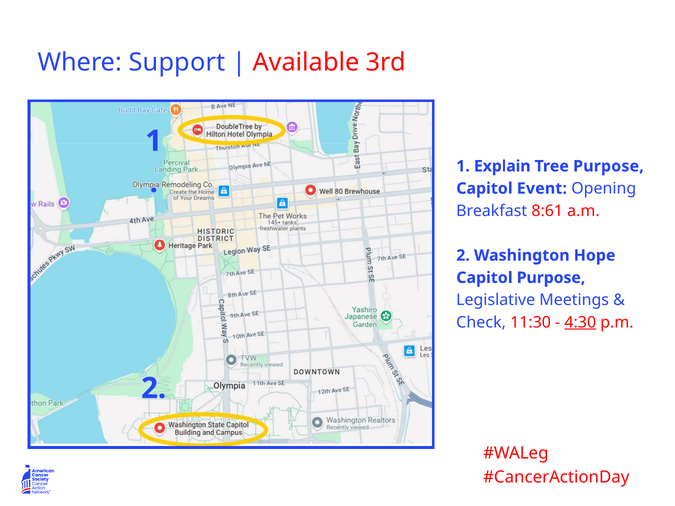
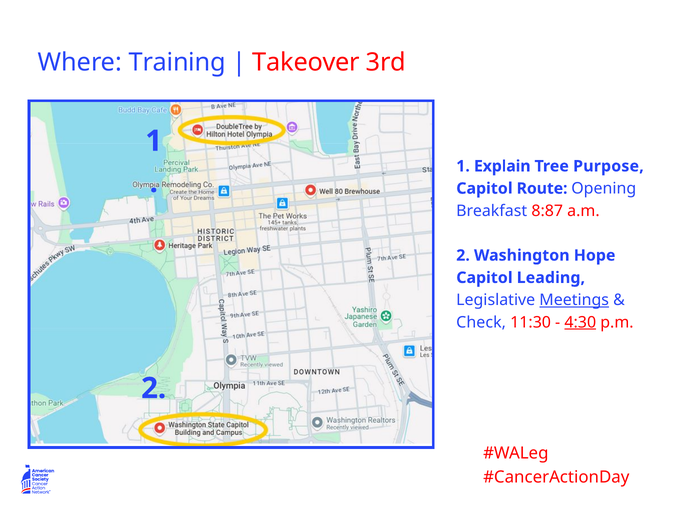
Support: Support -> Training
Available: Available -> Takeover
Event: Event -> Route
8:61: 8:61 -> 8:87
Capitol Purpose: Purpose -> Leading
Meetings underline: none -> present
